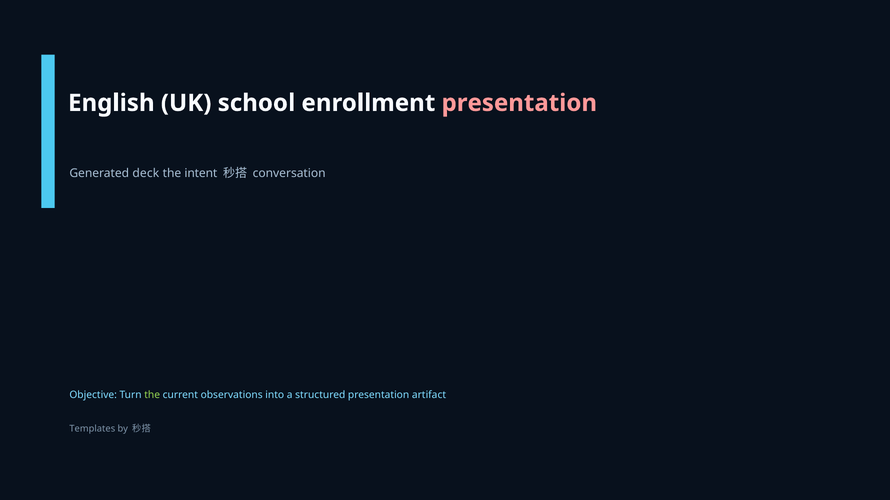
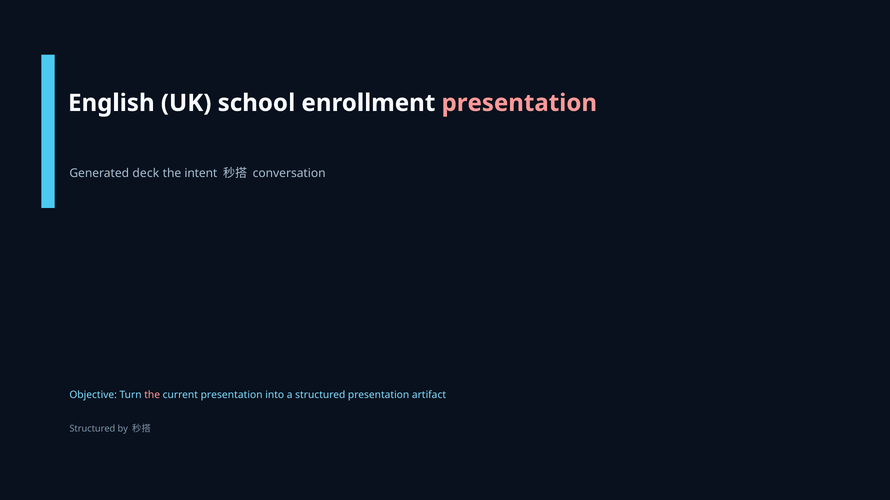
the at (152, 395) colour: light green -> pink
current observations: observations -> presentation
Templates at (92, 429): Templates -> Structured
